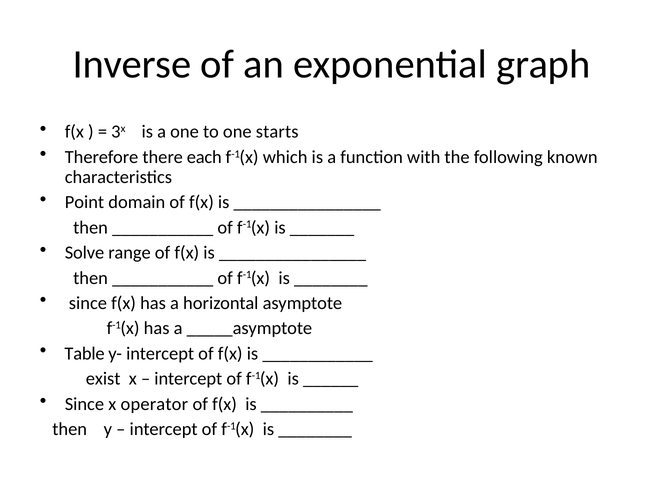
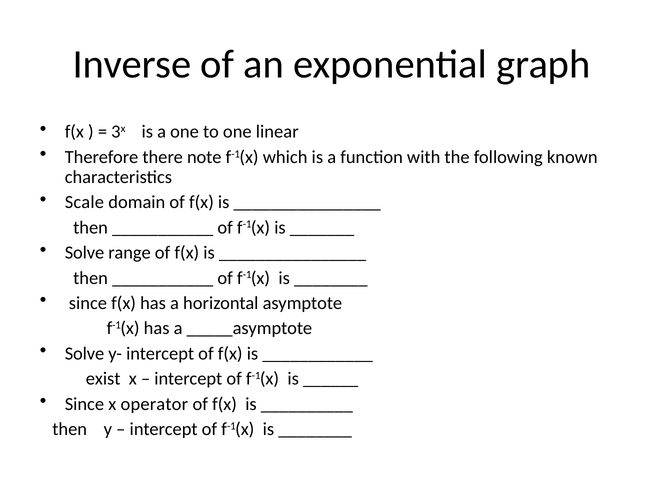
starts: starts -> linear
each: each -> note
Point: Point -> Scale
Table at (85, 354): Table -> Solve
